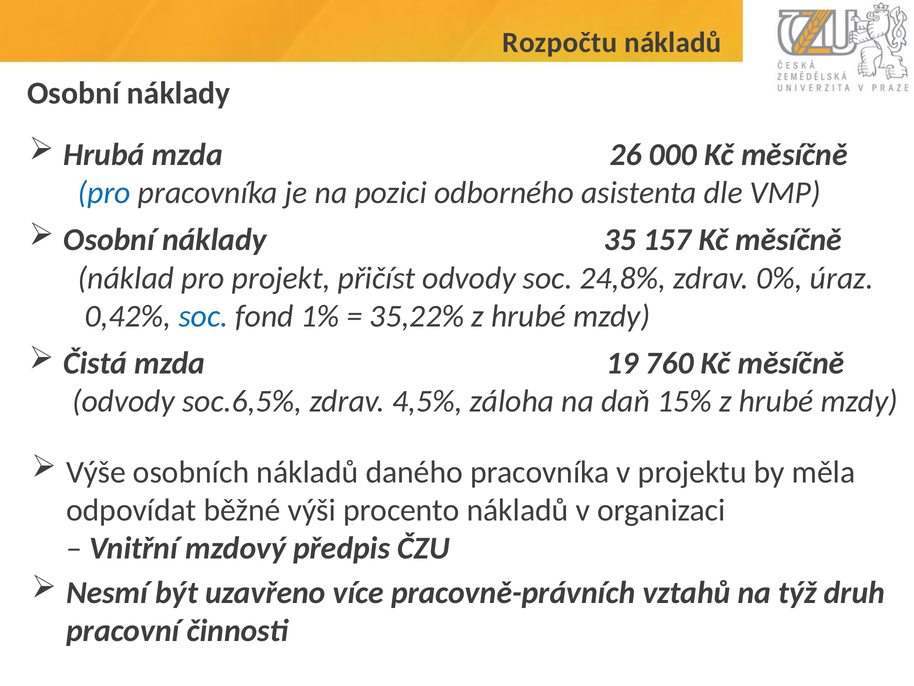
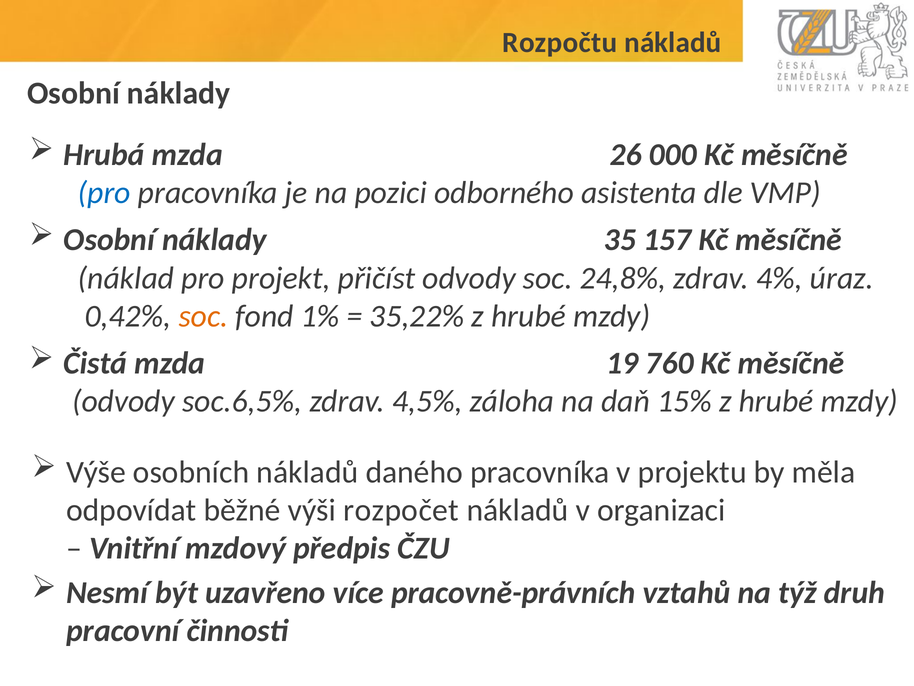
0%: 0% -> 4%
soc at (203, 316) colour: blue -> orange
procento: procento -> rozpočet
